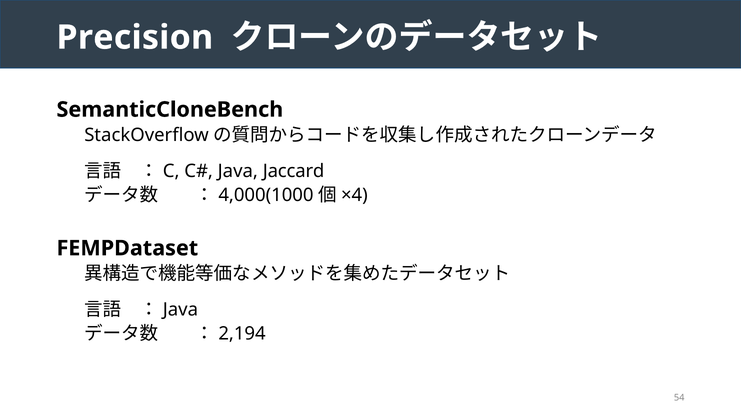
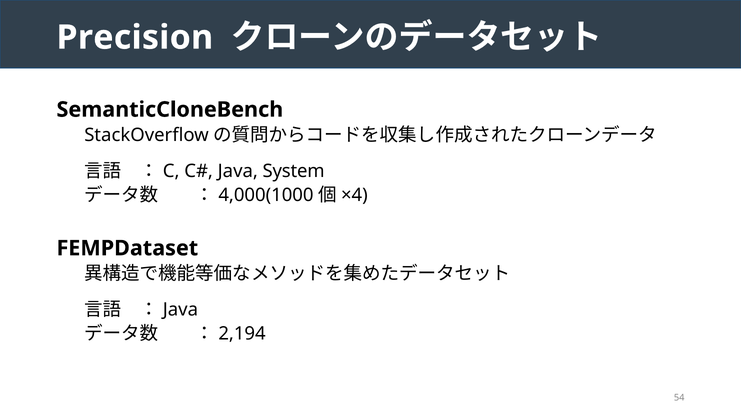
Jaccard: Jaccard -> System
